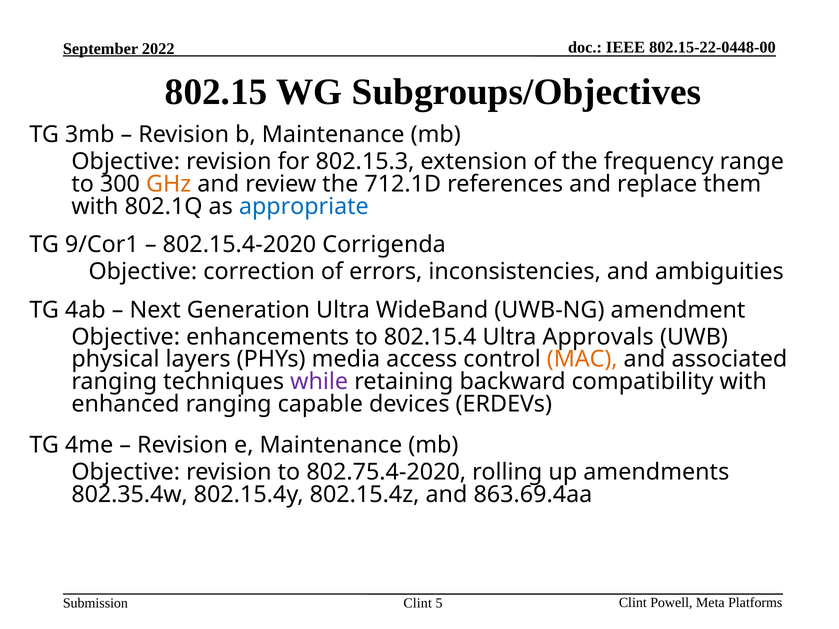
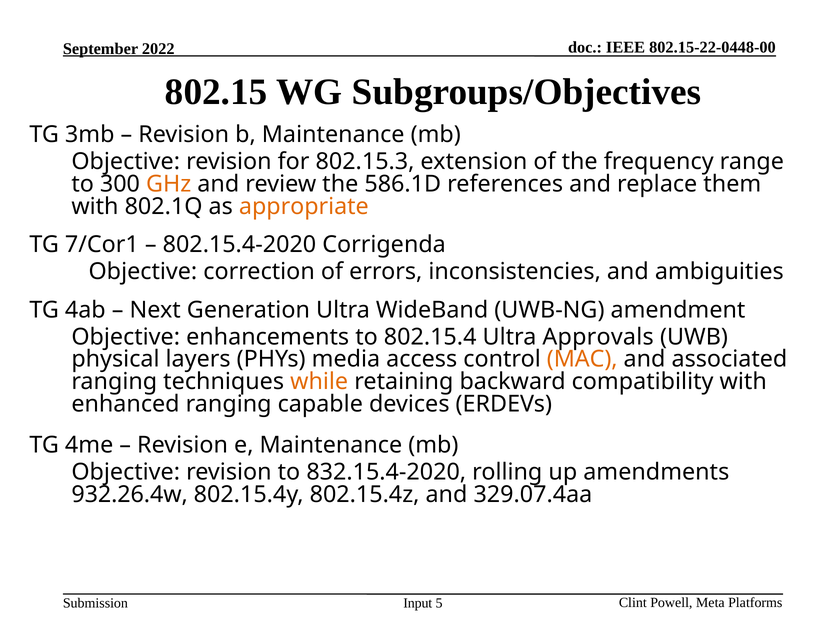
712.1D: 712.1D -> 586.1D
appropriate colour: blue -> orange
9/Cor1: 9/Cor1 -> 7/Cor1
while colour: purple -> orange
802.75.4-2020: 802.75.4-2020 -> 832.15.4-2020
802.35.4w: 802.35.4w -> 932.26.4w
863.69.4aa: 863.69.4aa -> 329.07.4aa
Clint at (418, 603): Clint -> Input
